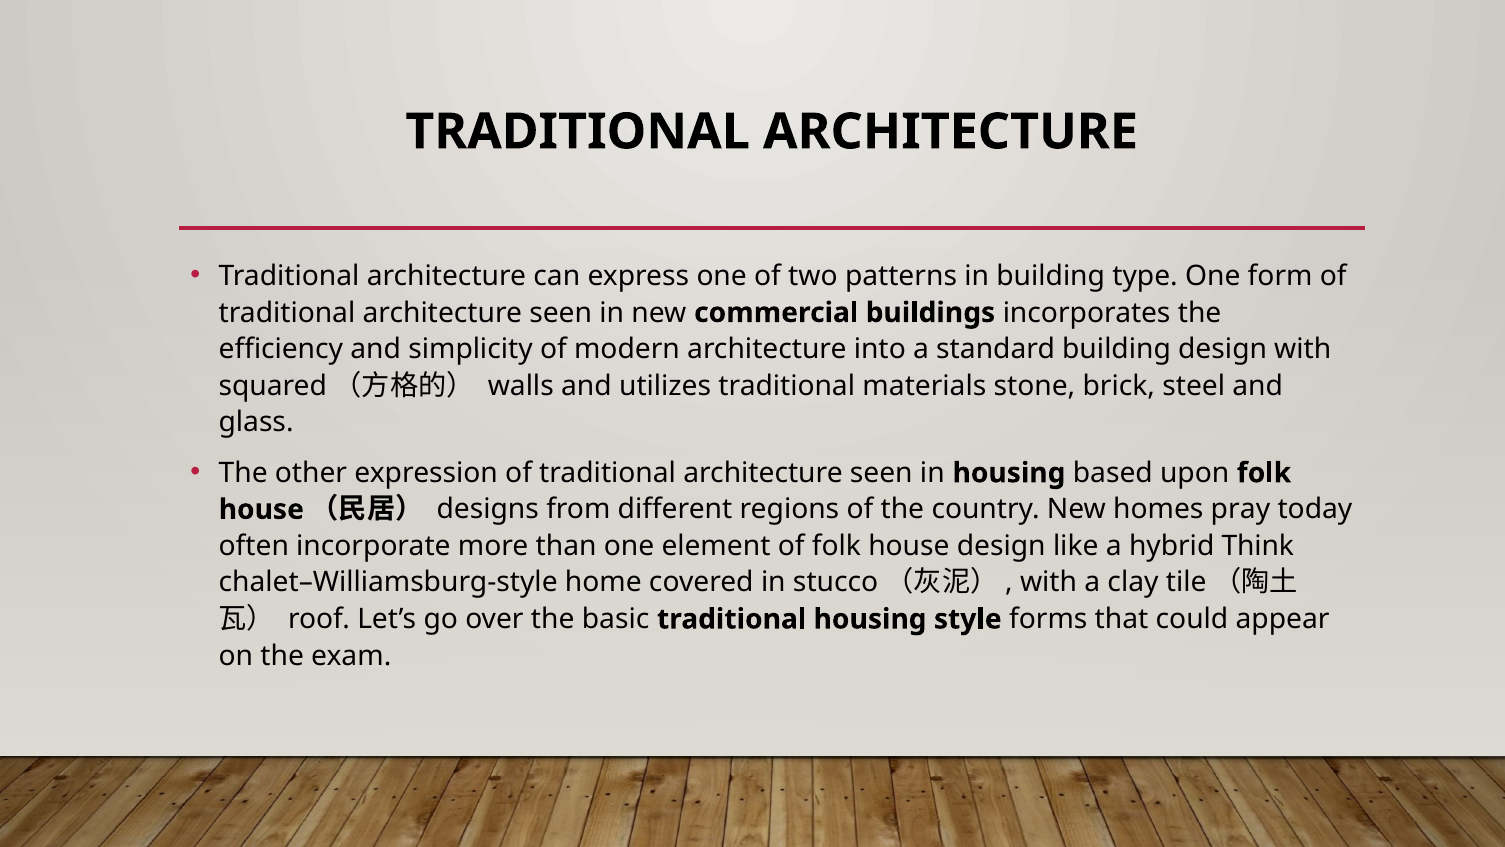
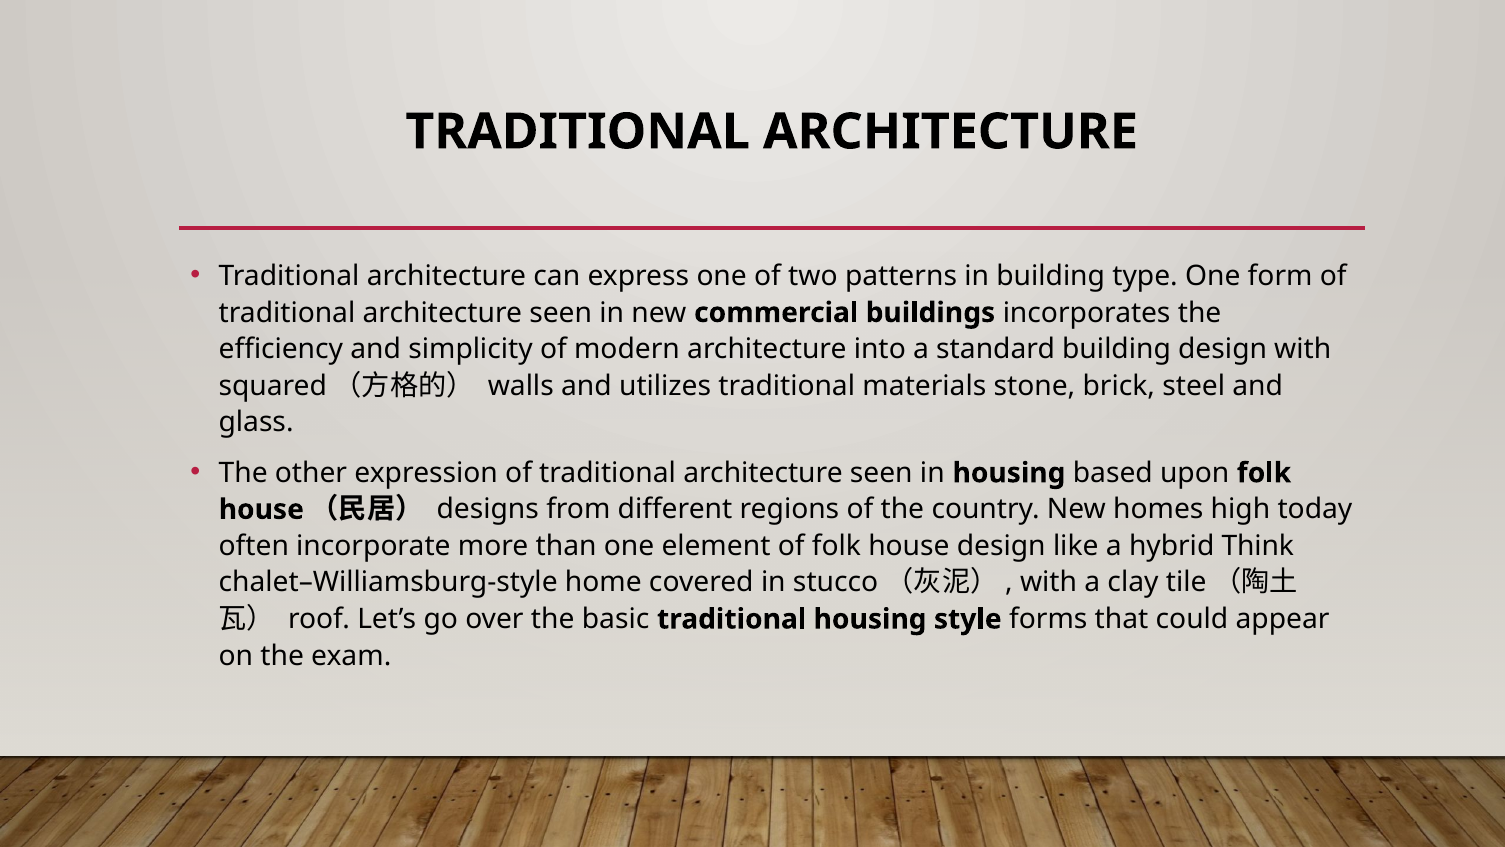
pray: pray -> high
